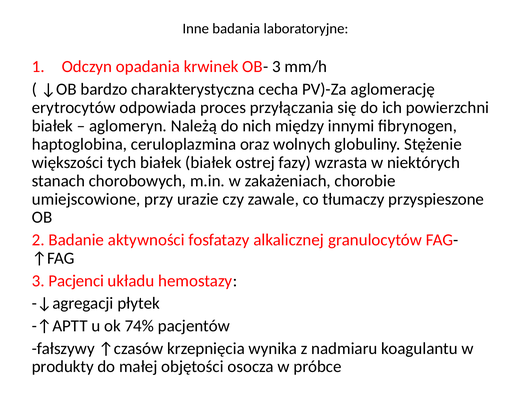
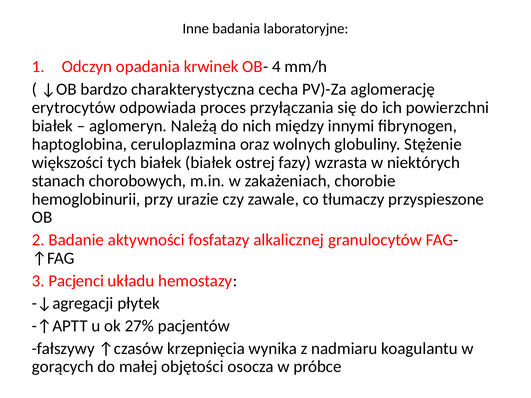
OB- 3: 3 -> 4
umiejscowione: umiejscowione -> hemoglobinurii
74%: 74% -> 27%
produkty: produkty -> gorących
